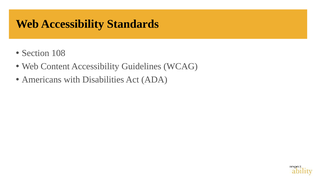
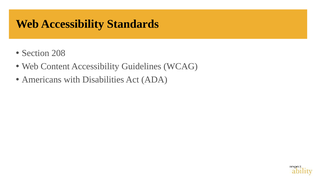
108: 108 -> 208
